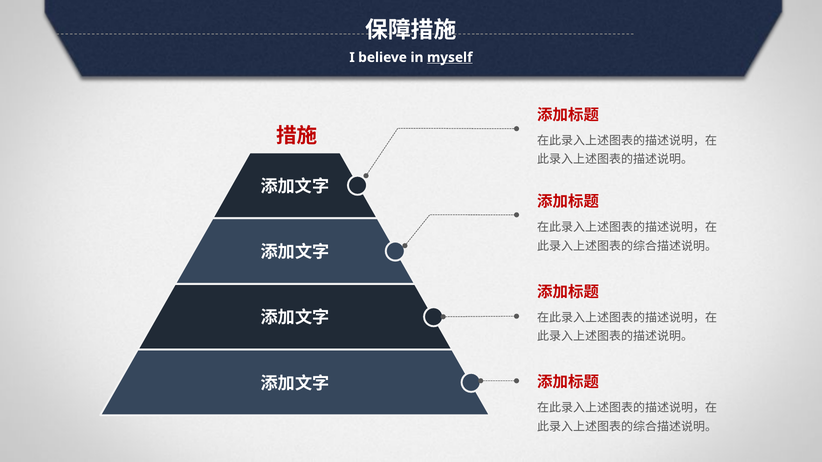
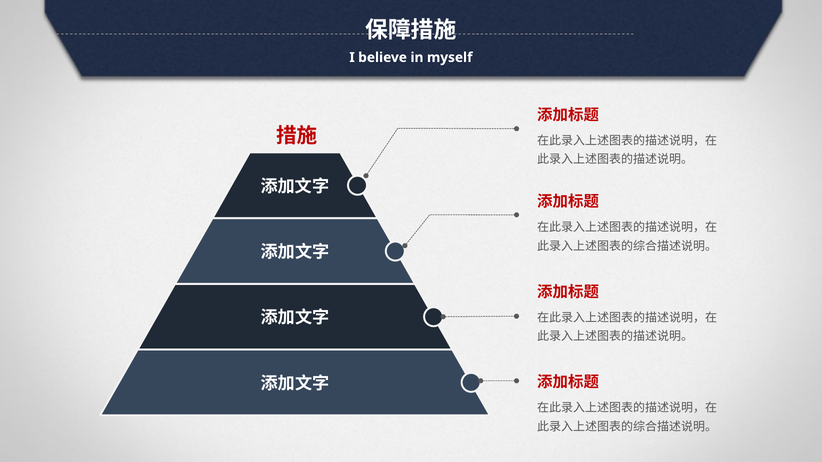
myself underline: present -> none
